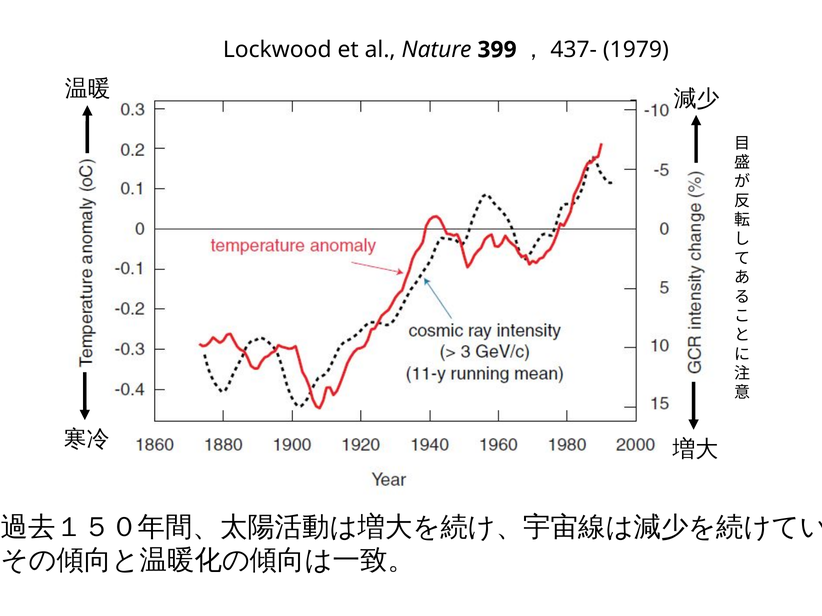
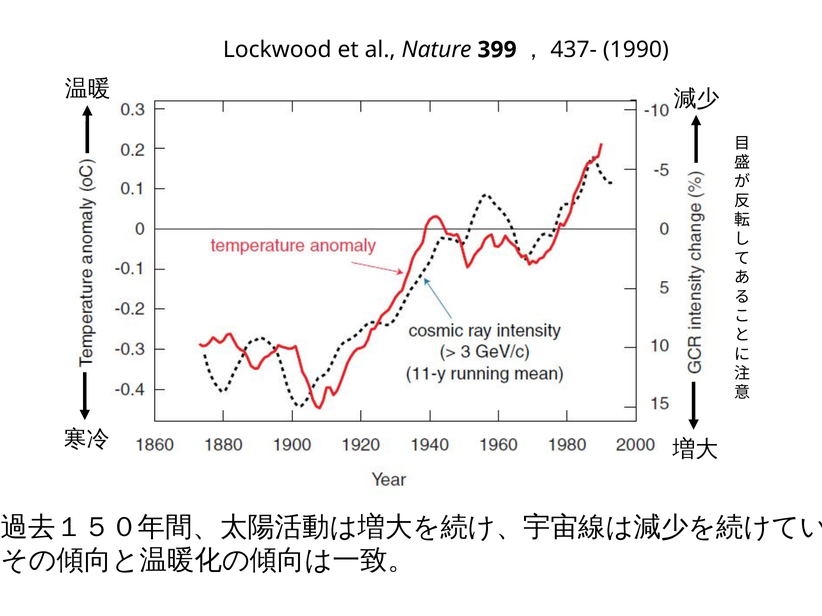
1979: 1979 -> 1990
